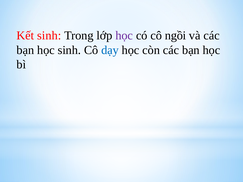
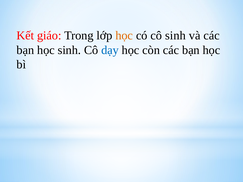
Kết sinh: sinh -> giáo
học at (124, 35) colour: purple -> orange
cô ngồi: ngồi -> sinh
